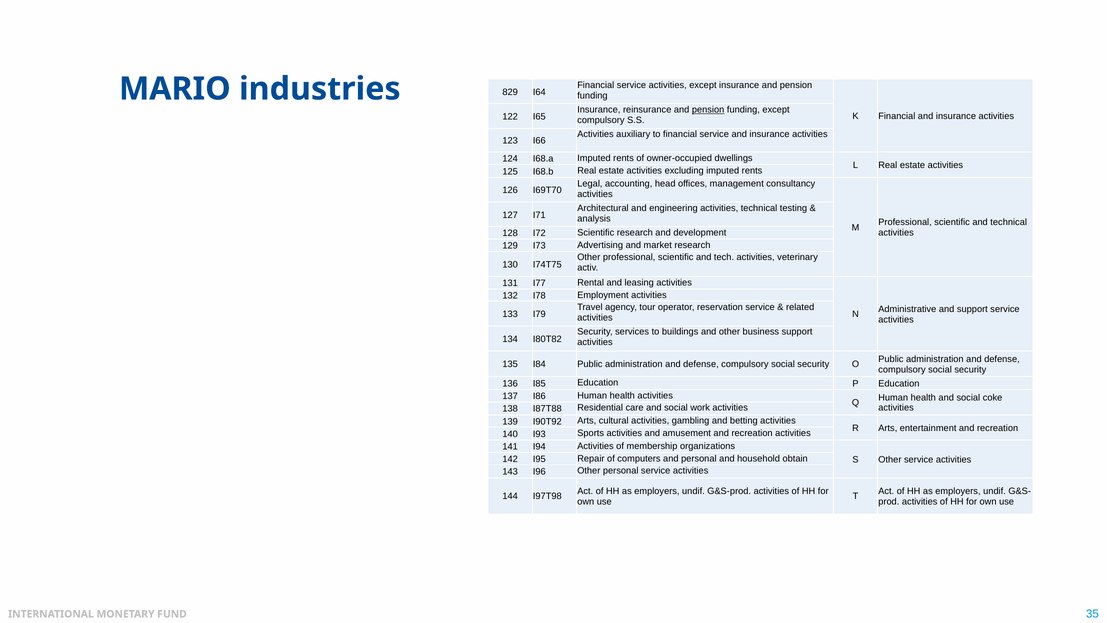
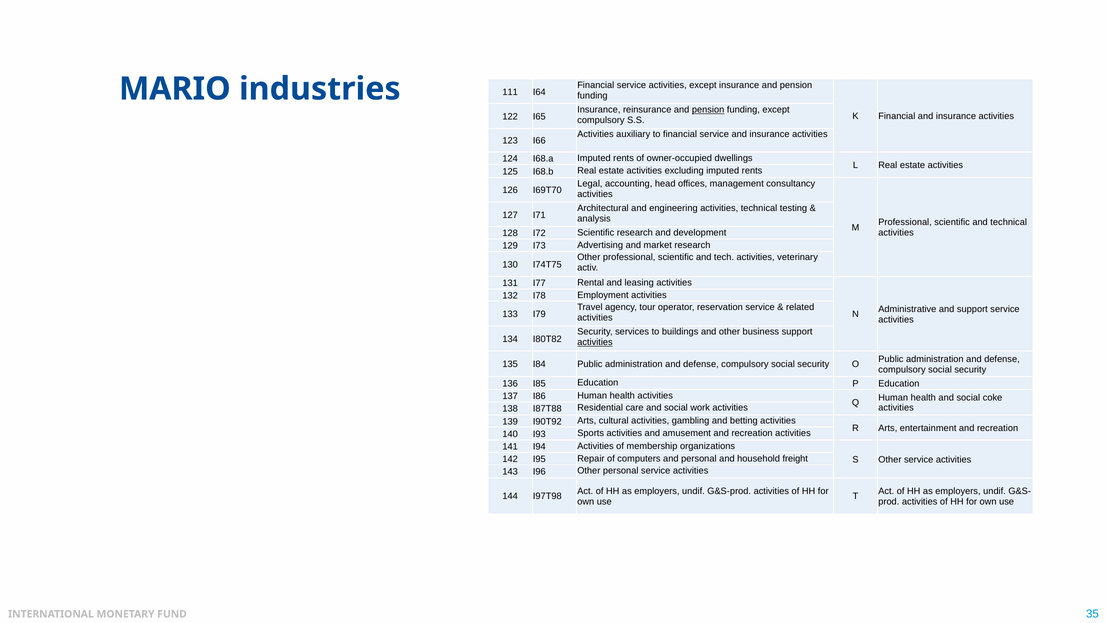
829: 829 -> 111
activities at (595, 342) underline: none -> present
obtain: obtain -> freight
